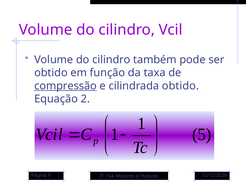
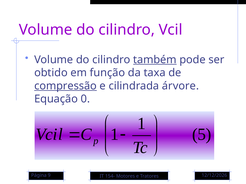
também underline: none -> present
cilindrada obtido: obtido -> árvore
2: 2 -> 0
